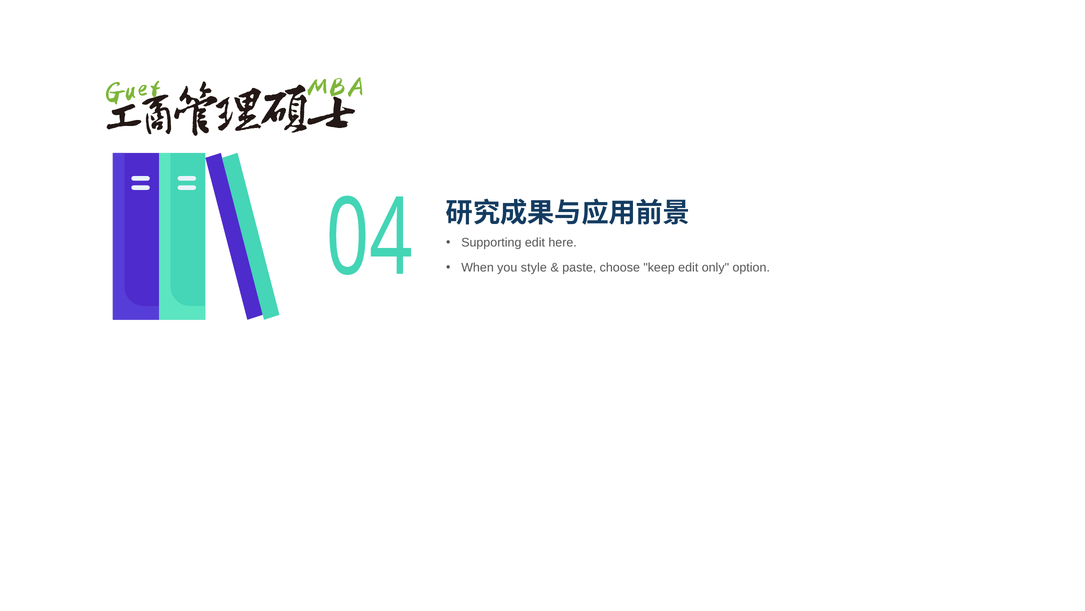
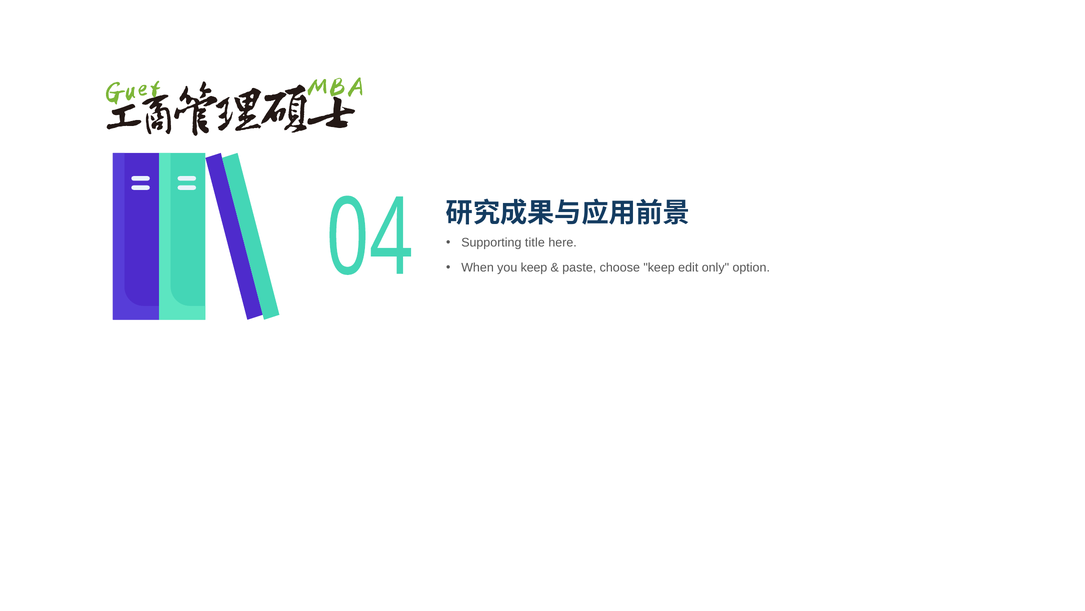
Supporting edit: edit -> title
you style: style -> keep
